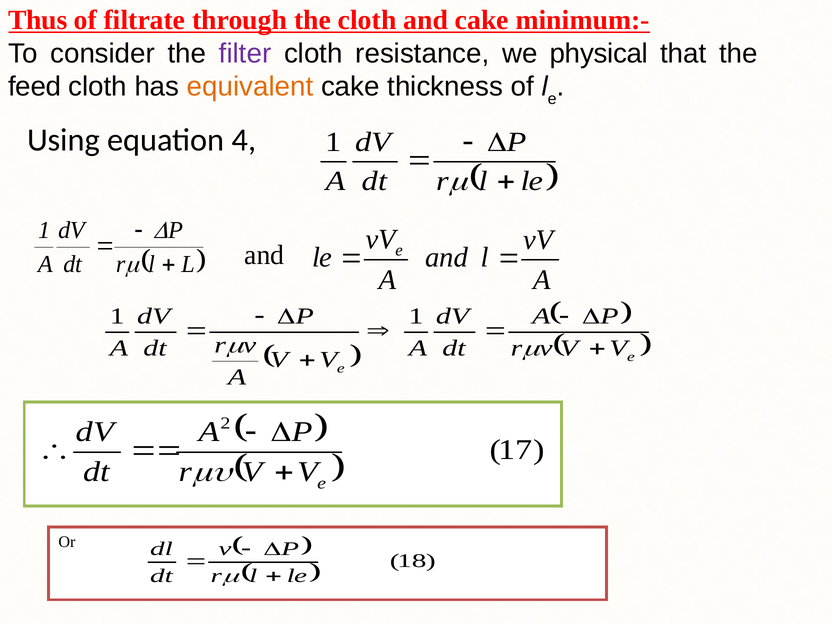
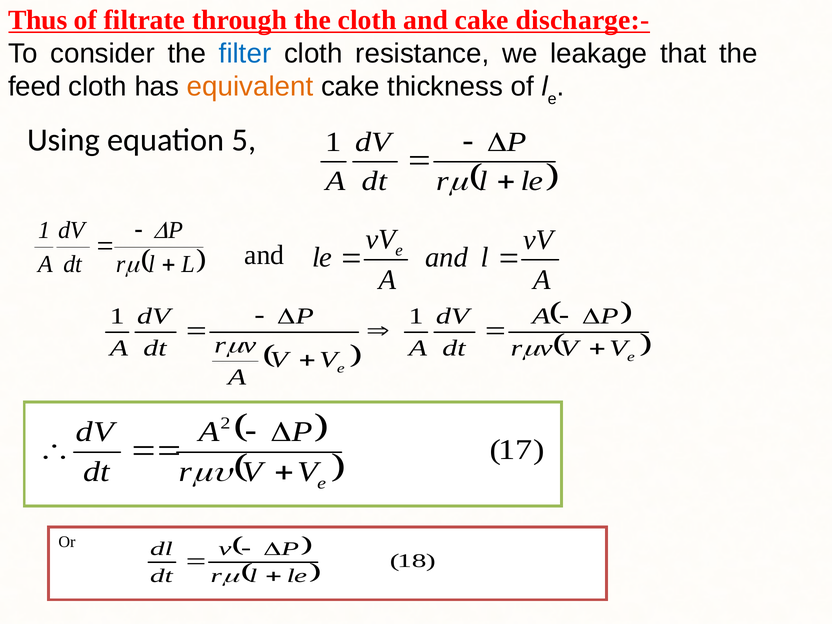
minimum:-: minimum:- -> discharge:-
filter colour: purple -> blue
physical: physical -> leakage
4: 4 -> 5
